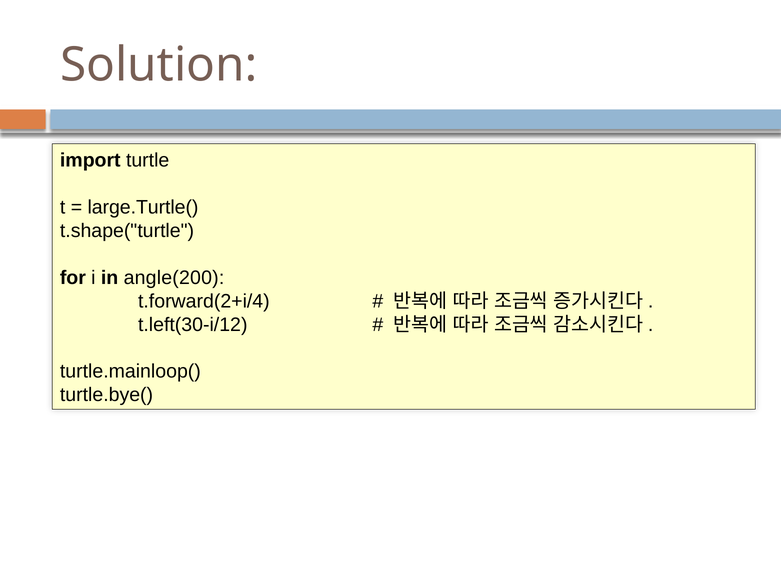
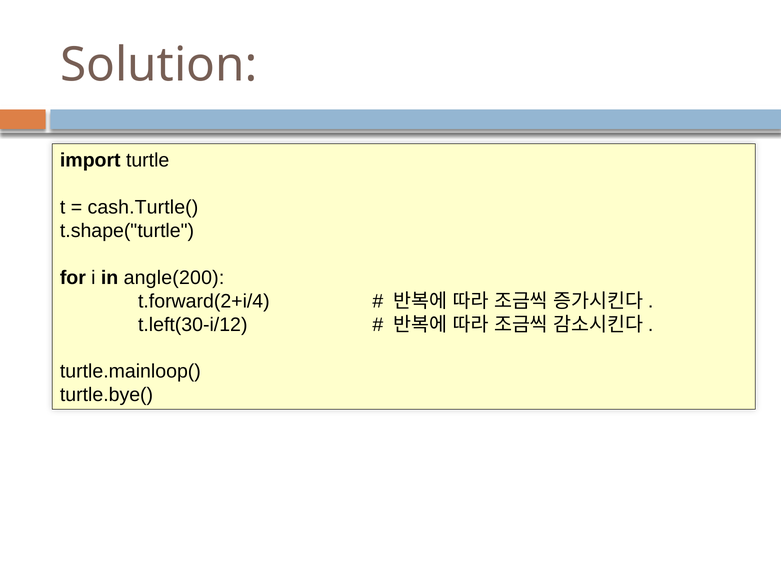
large.Turtle(: large.Turtle( -> cash.Turtle(
